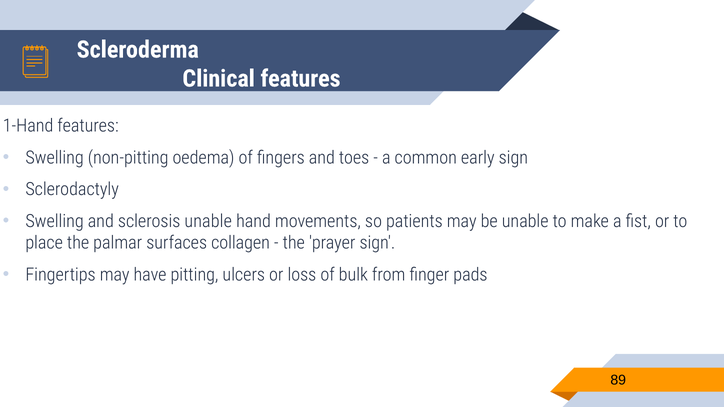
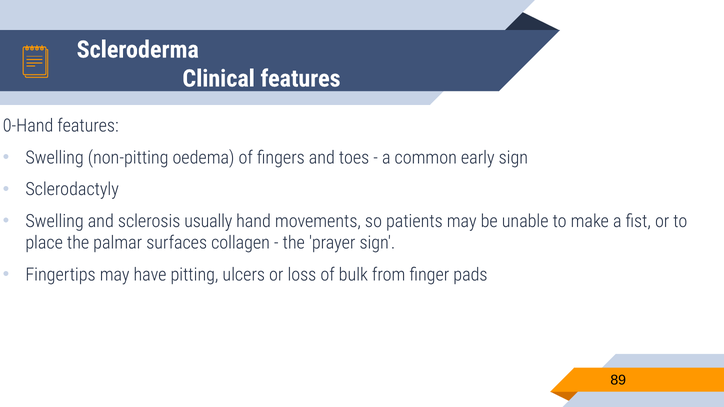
1-Hand: 1-Hand -> 0-Hand
sclerosis unable: unable -> usually
